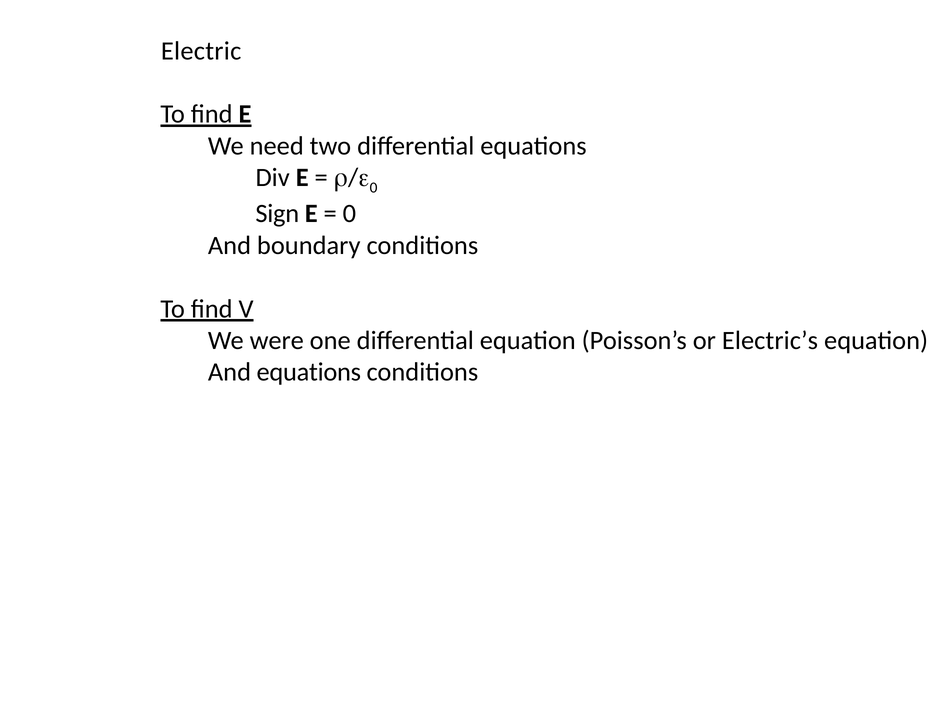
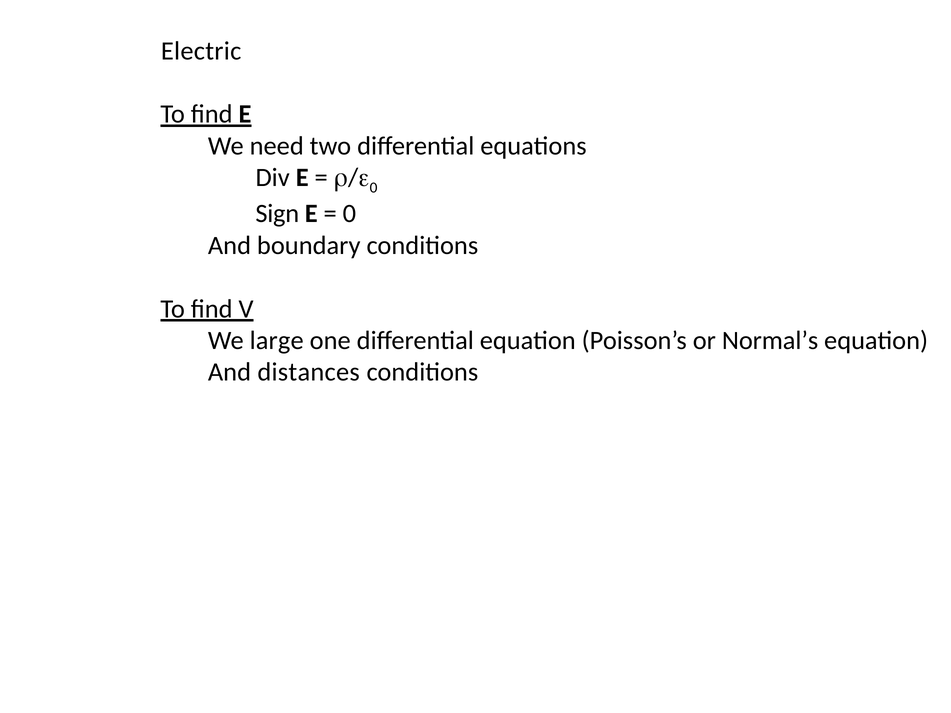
were: were -> large
Electric’s: Electric’s -> Normal’s
And equations: equations -> distances
